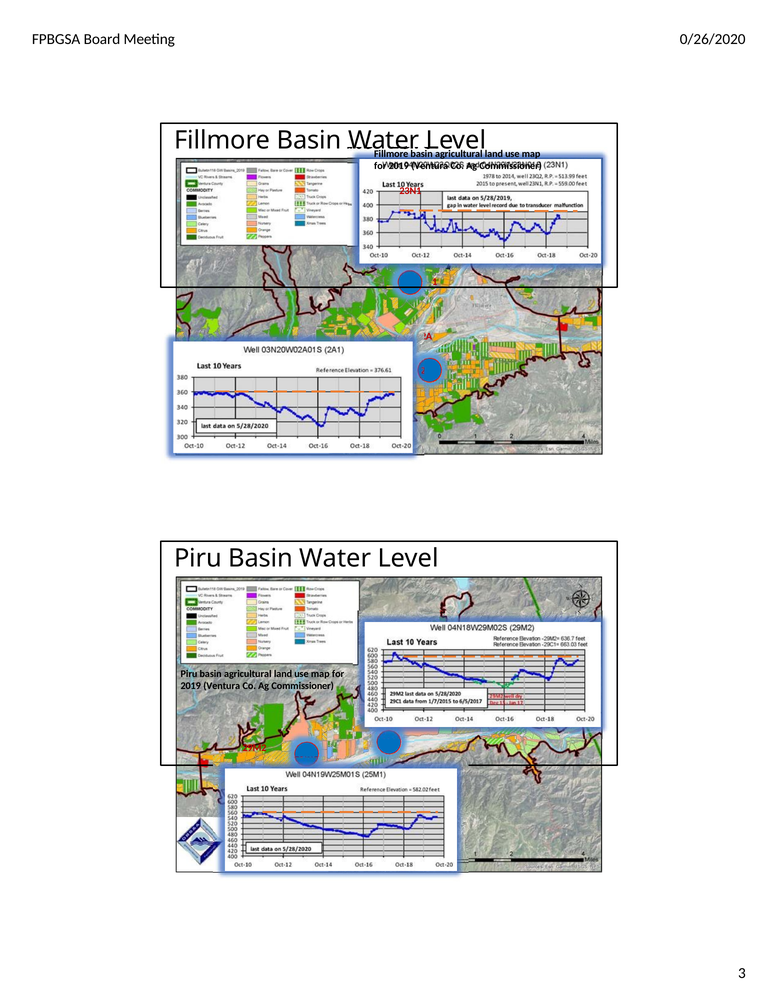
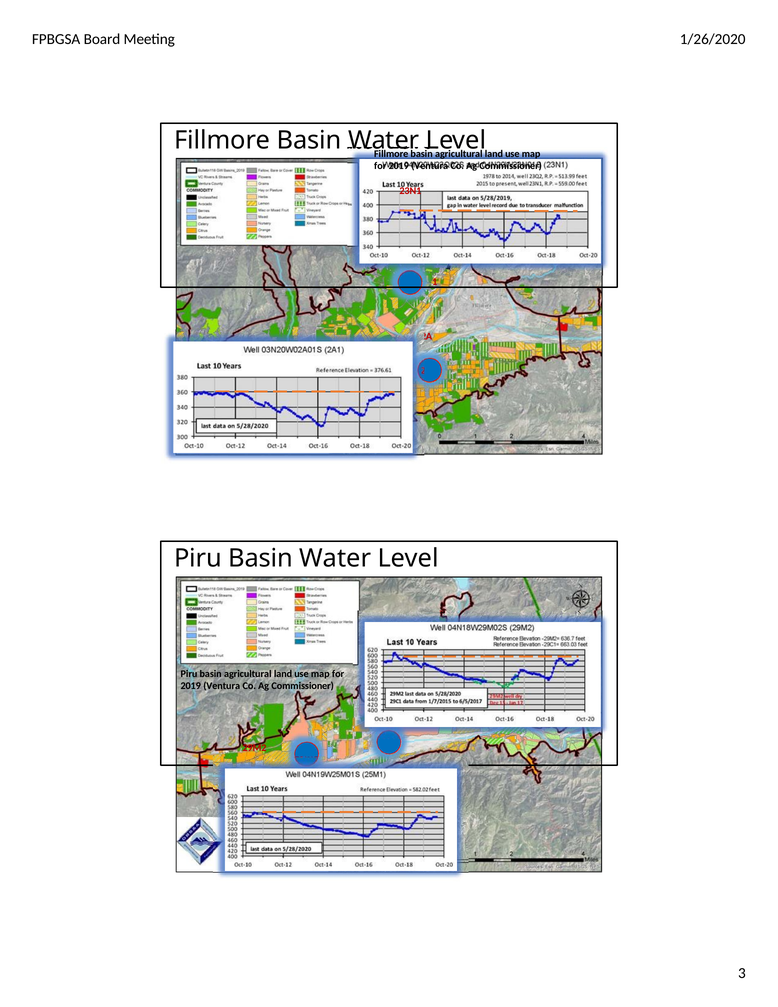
0/26/2020: 0/26/2020 -> 1/26/2020
